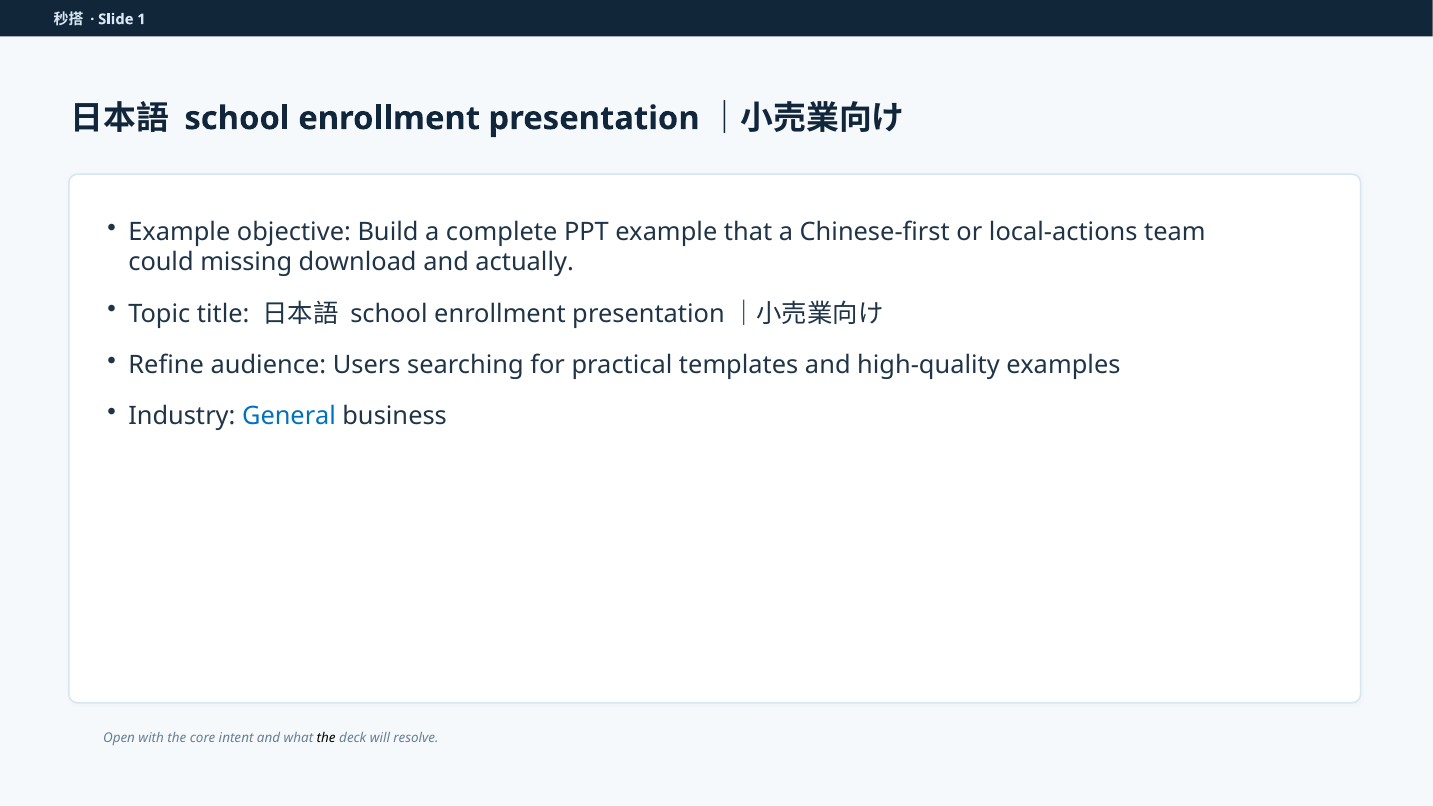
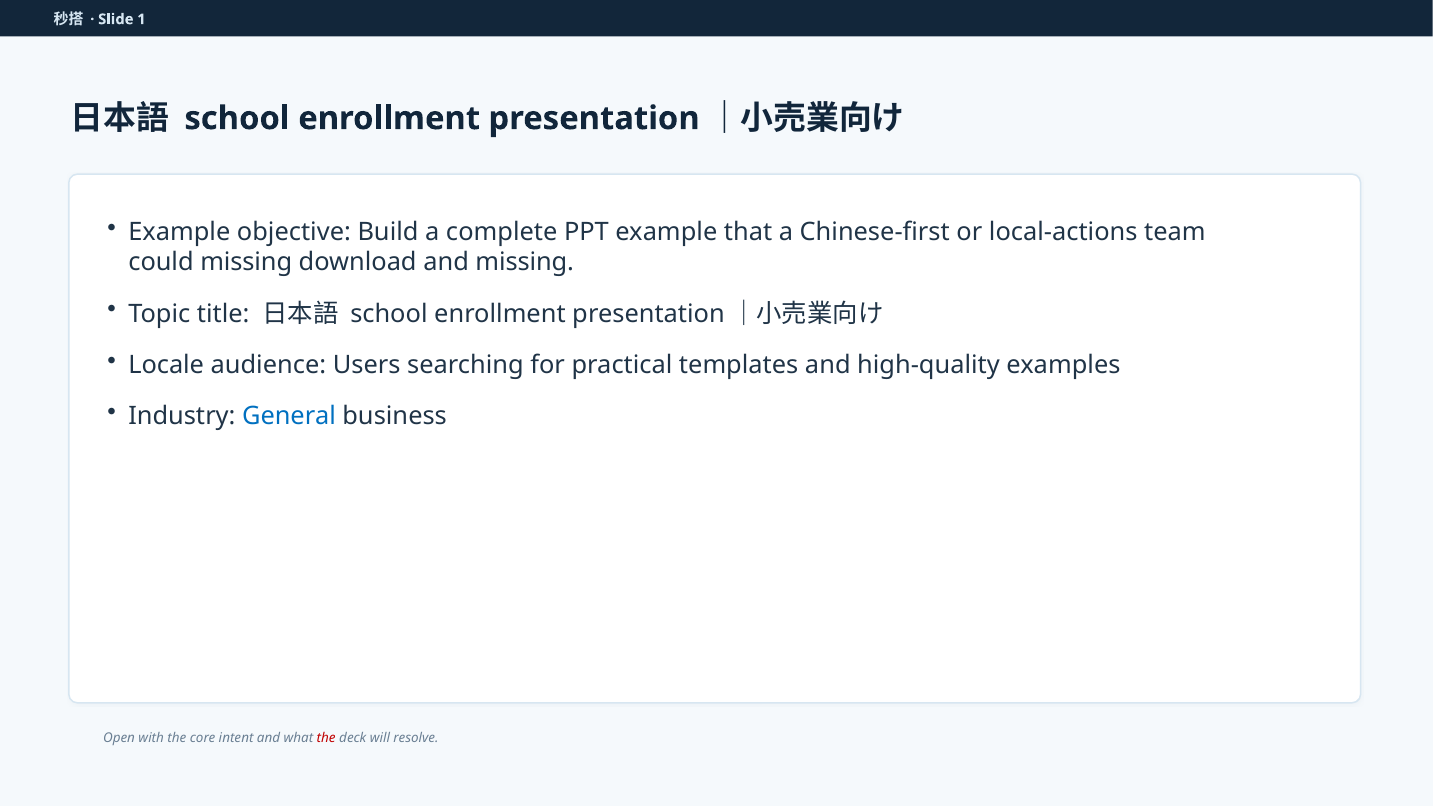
and actually: actually -> missing
Refine: Refine -> Locale
the at (326, 738) colour: black -> red
